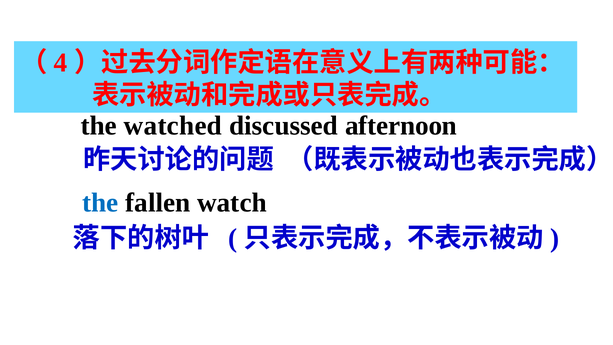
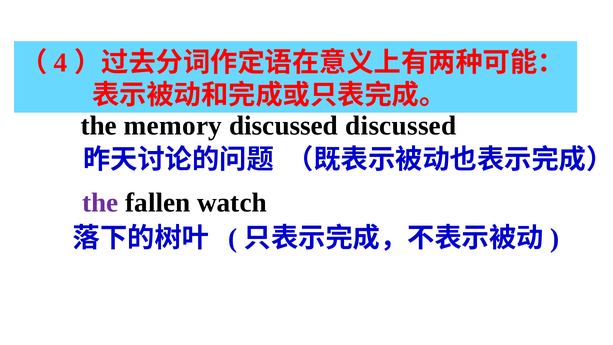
watched: watched -> memory
discussed afternoon: afternoon -> discussed
the at (100, 202) colour: blue -> purple
